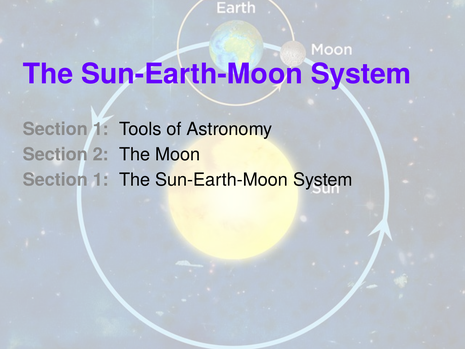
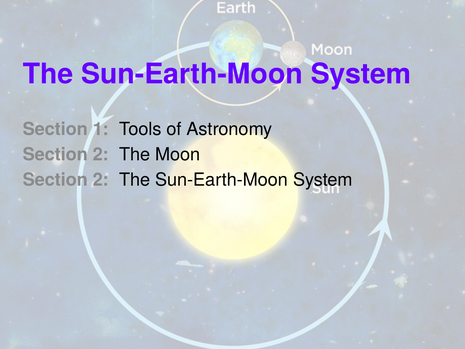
1 at (101, 180): 1 -> 2
